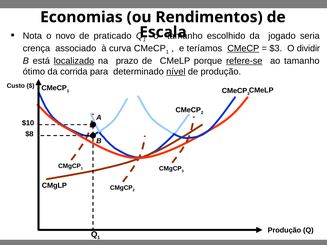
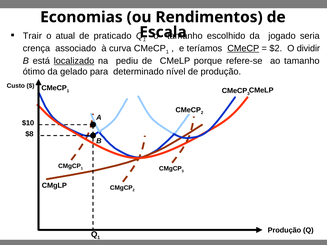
Nota: Nota -> Trair
novo: novo -> atual
$3: $3 -> $2
prazo: prazo -> pediu
refere-se underline: present -> none
corrida: corrida -> gelado
nível underline: present -> none
